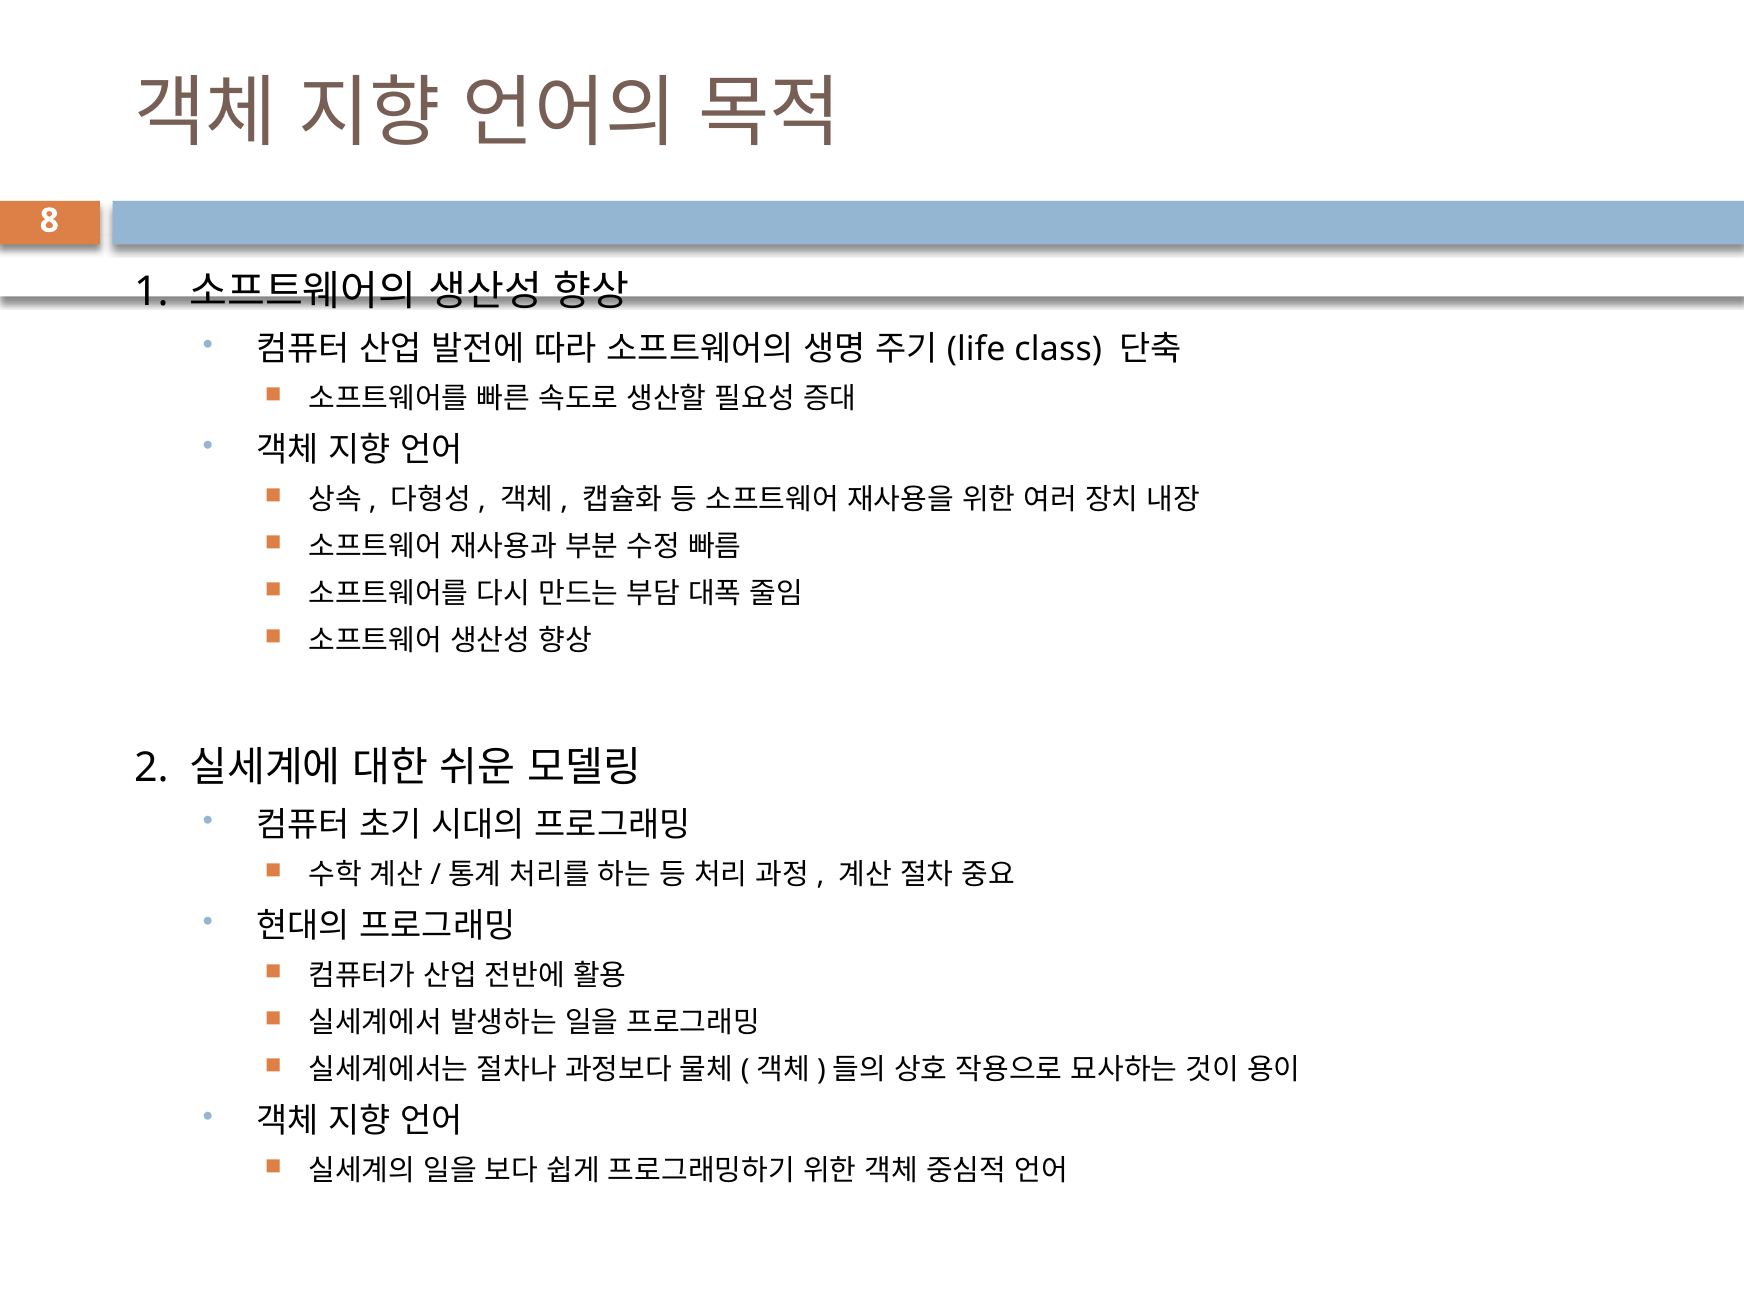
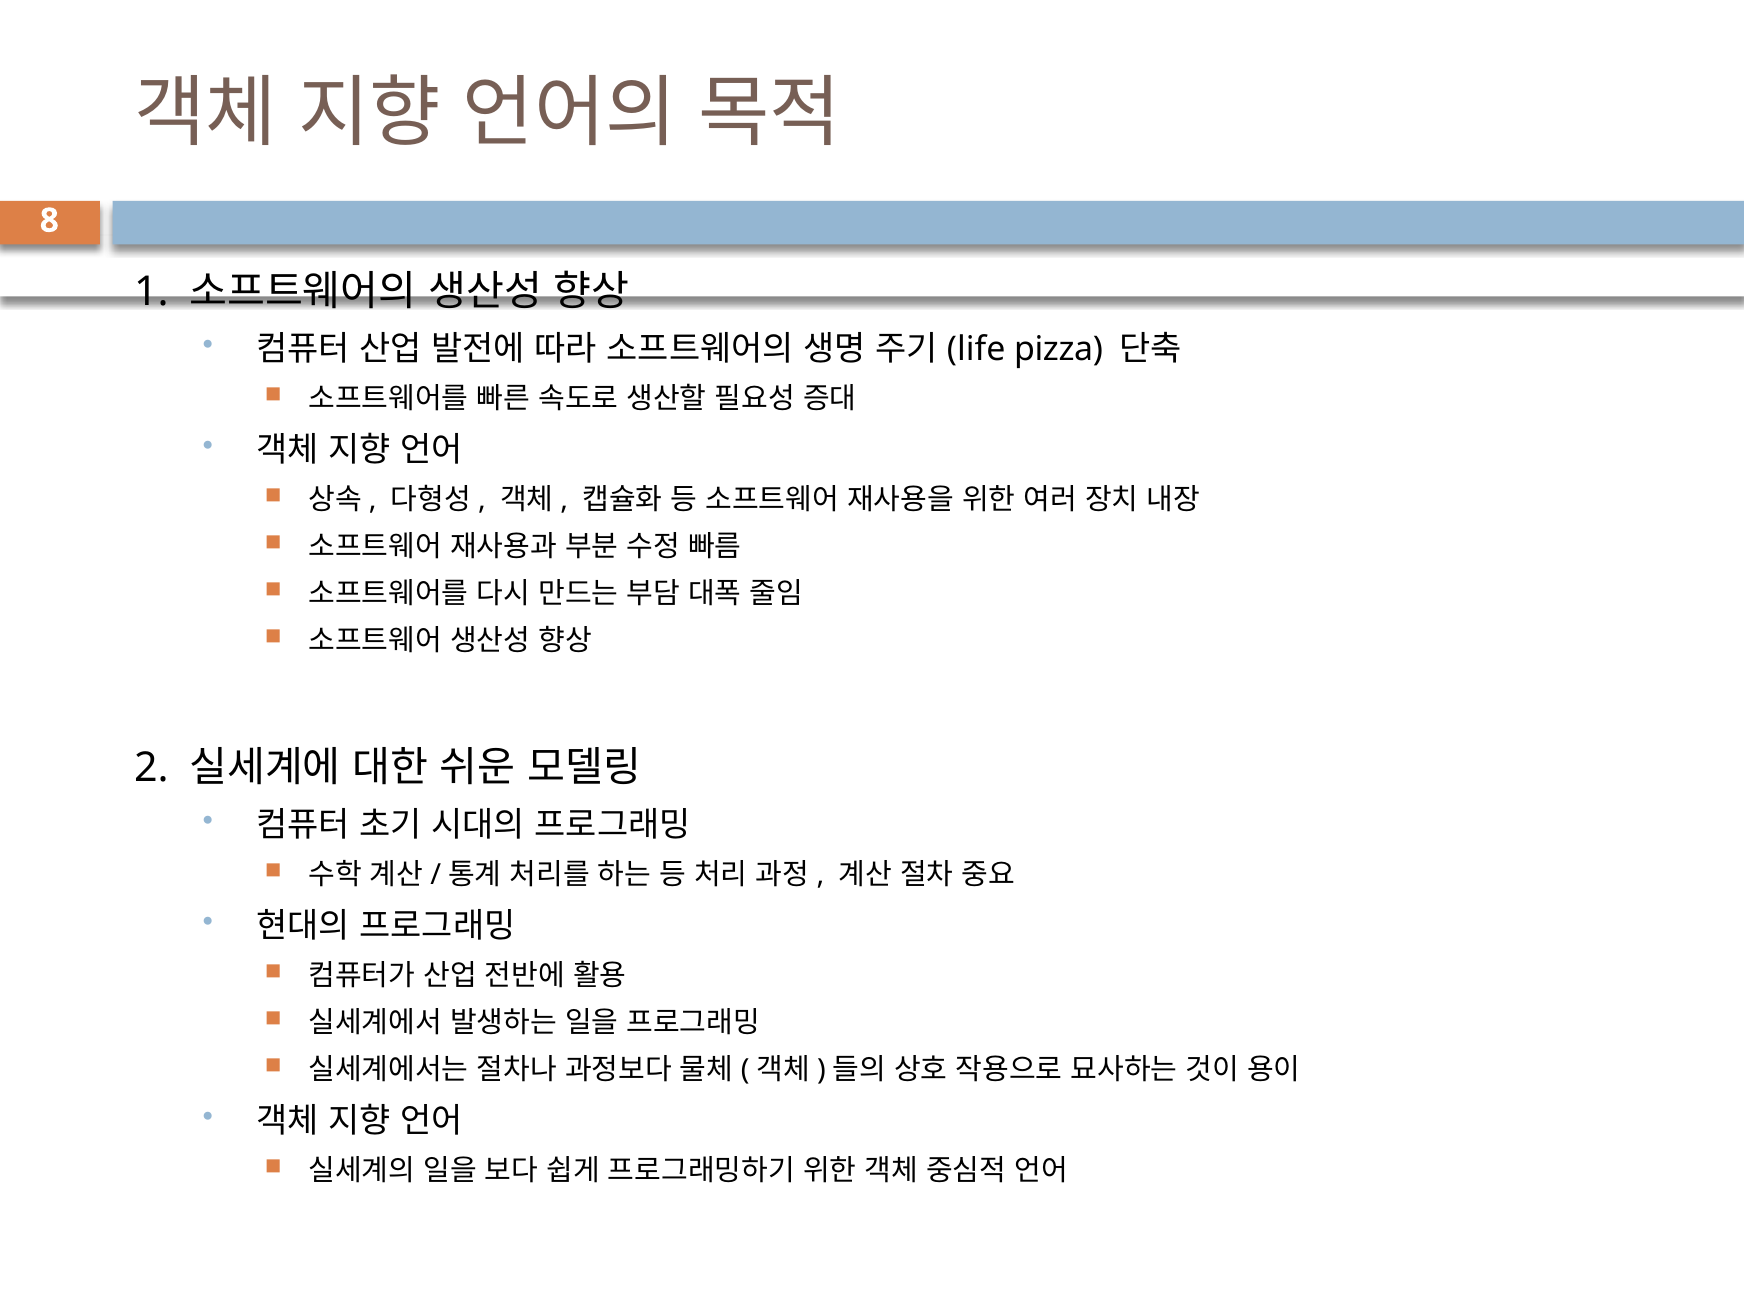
class: class -> pizza
